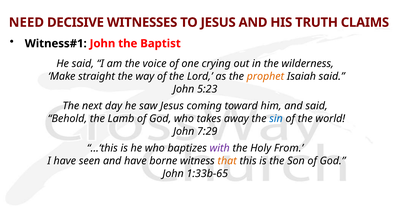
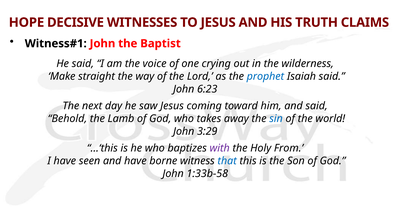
NEED: NEED -> HOPE
prophet colour: orange -> blue
5:23: 5:23 -> 6:23
7:29: 7:29 -> 3:29
that colour: orange -> blue
1:33b-65: 1:33b-65 -> 1:33b-58
